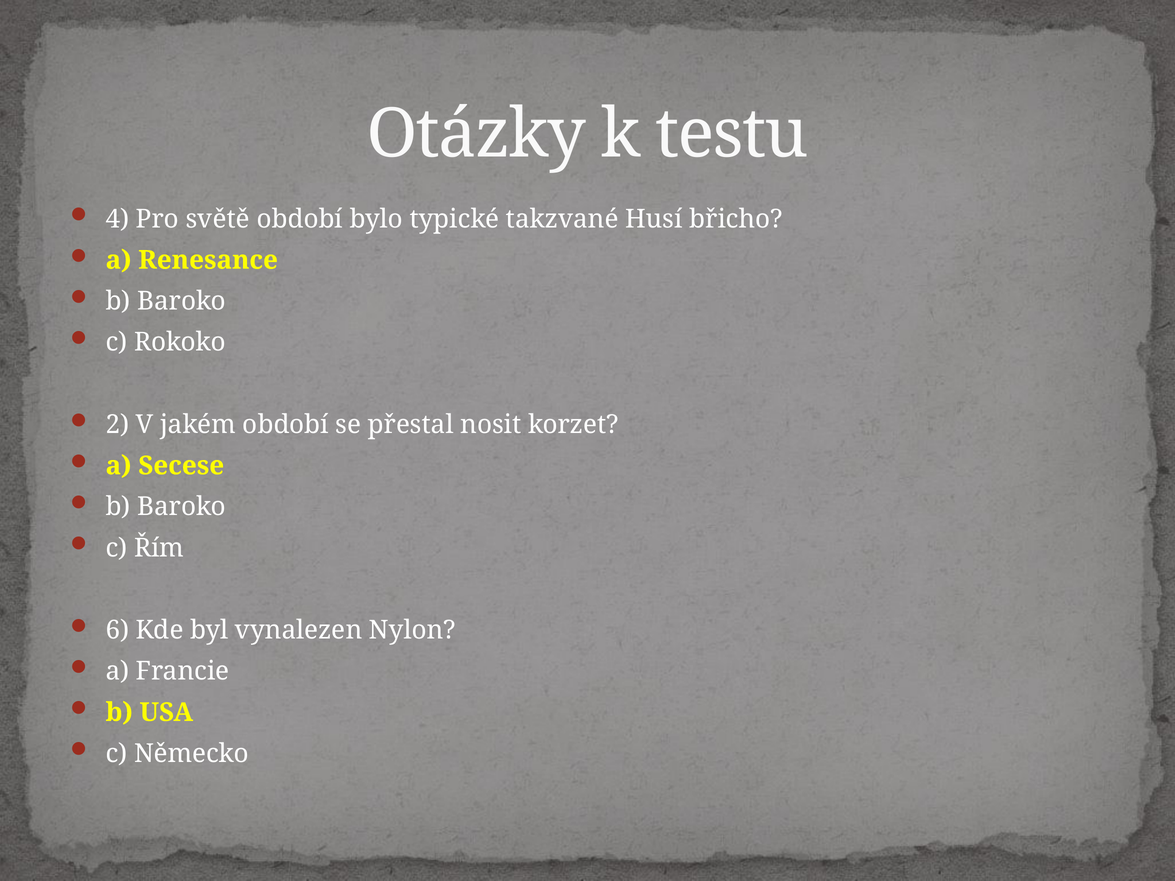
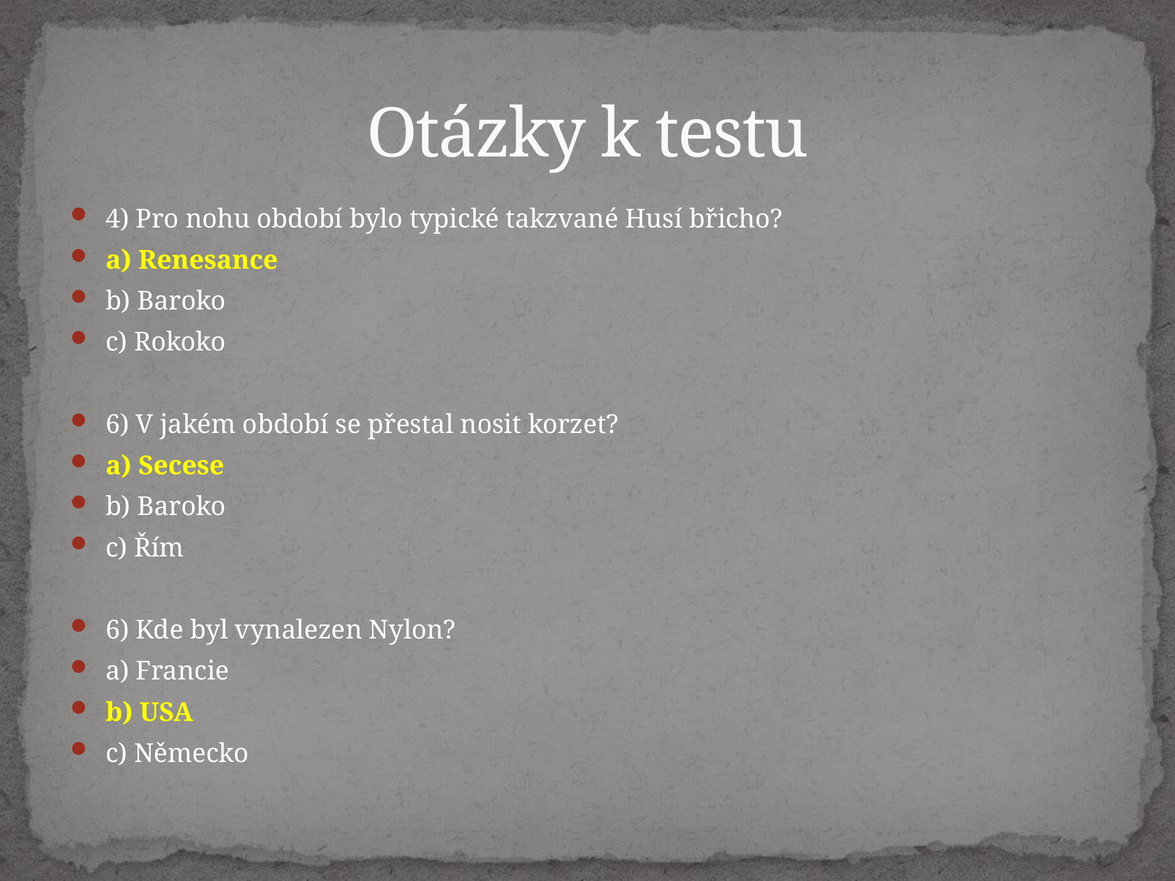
světě: světě -> nohu
2 at (117, 425): 2 -> 6
